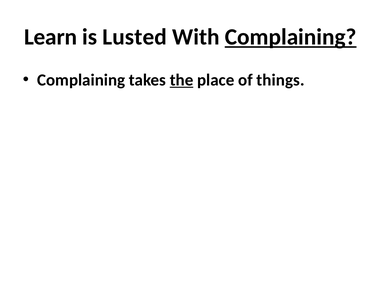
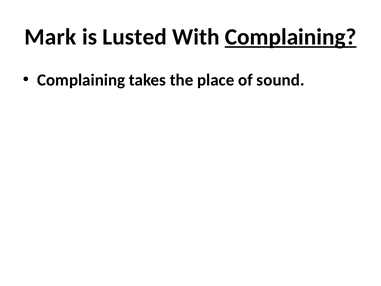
Learn: Learn -> Mark
the underline: present -> none
things: things -> sound
